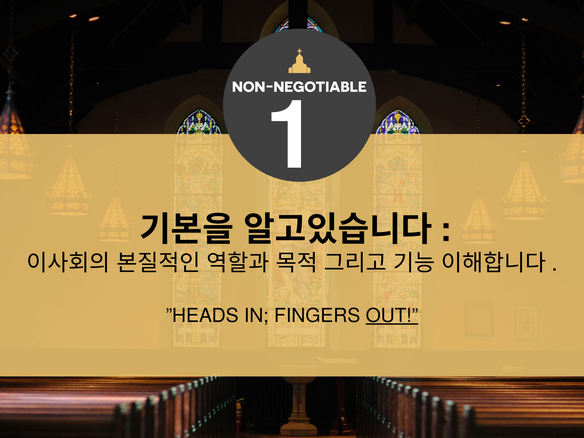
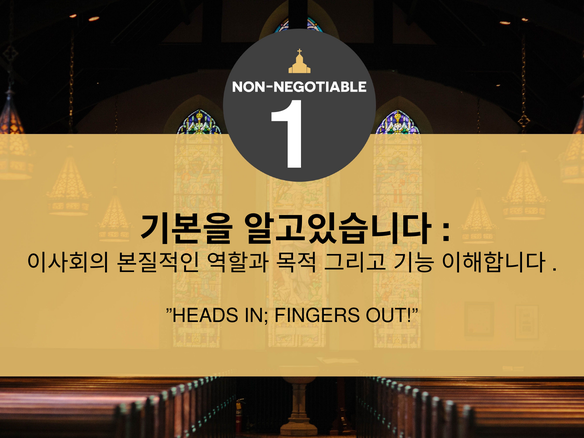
OUT underline: present -> none
